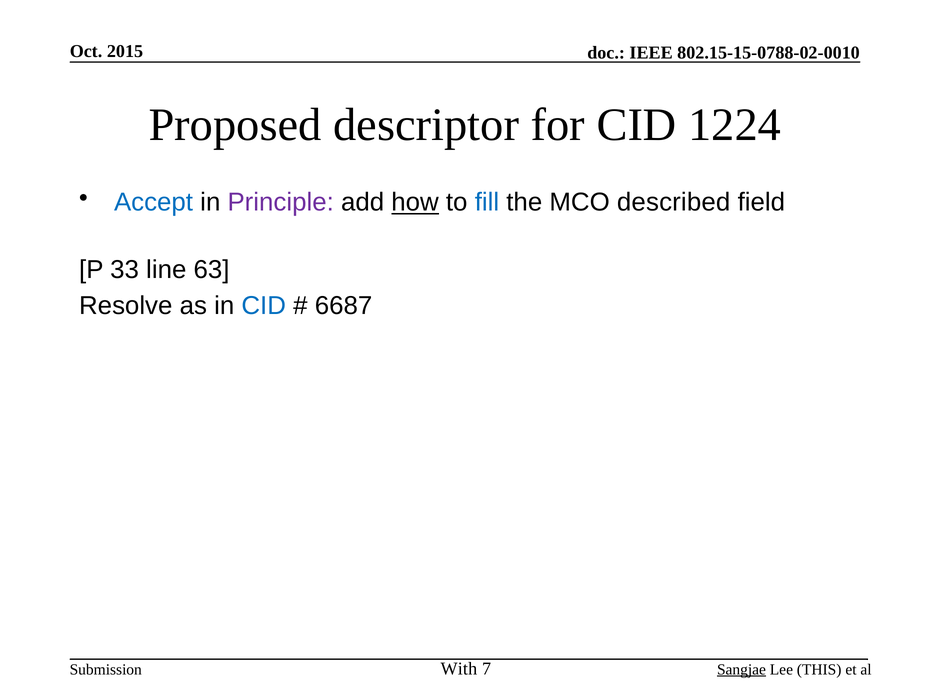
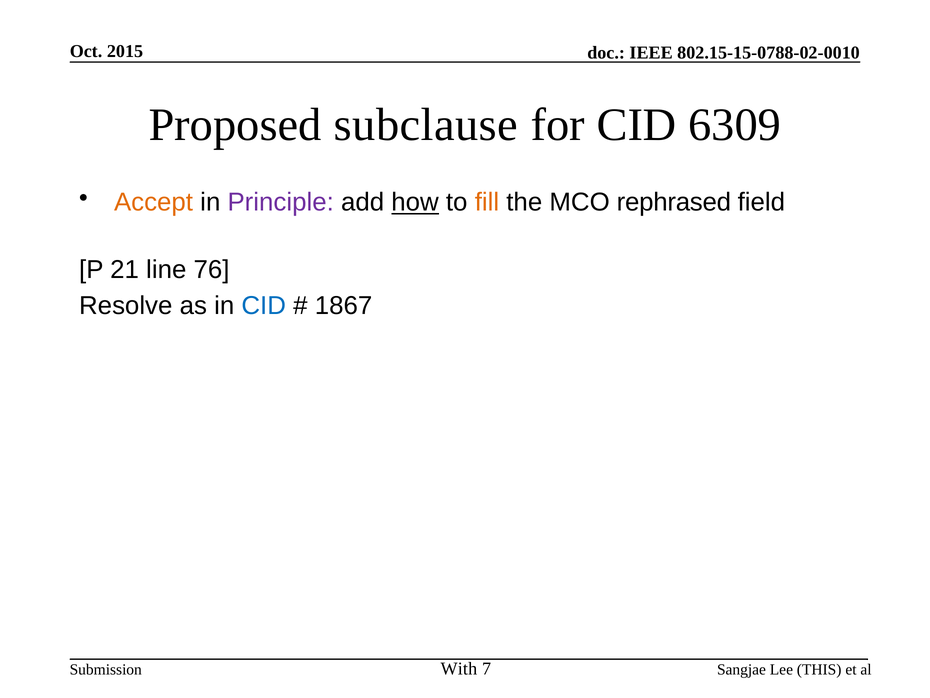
descriptor: descriptor -> subclause
1224: 1224 -> 6309
Accept colour: blue -> orange
fill colour: blue -> orange
described: described -> rephrased
33: 33 -> 21
63: 63 -> 76
6687: 6687 -> 1867
Sangjae underline: present -> none
